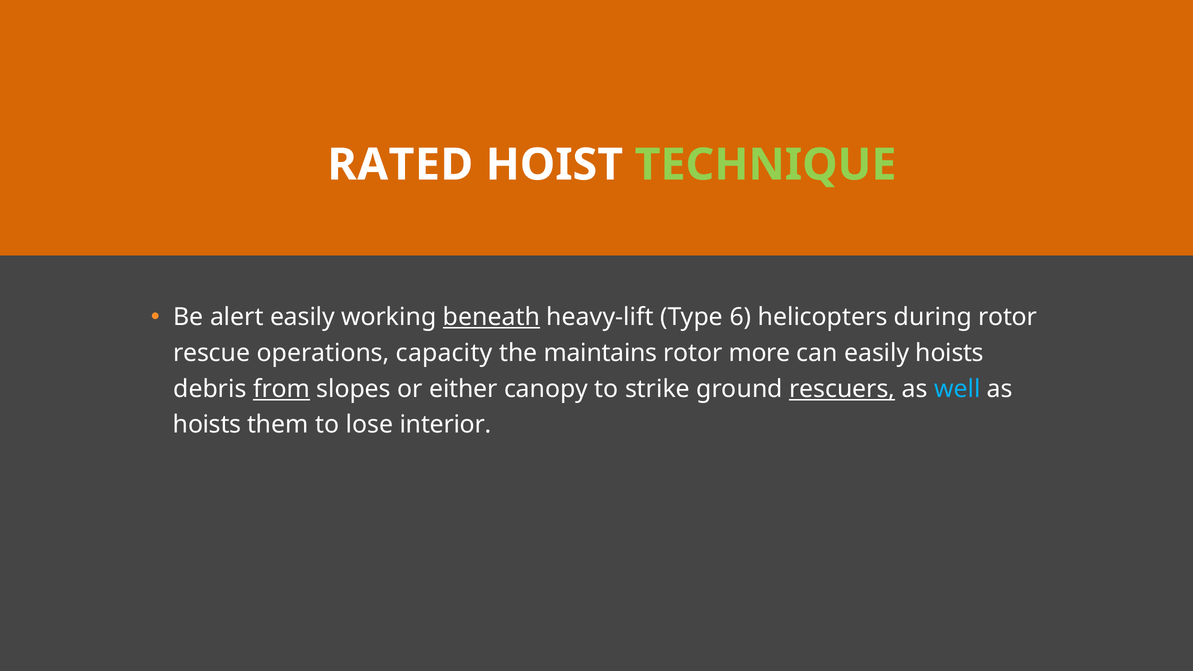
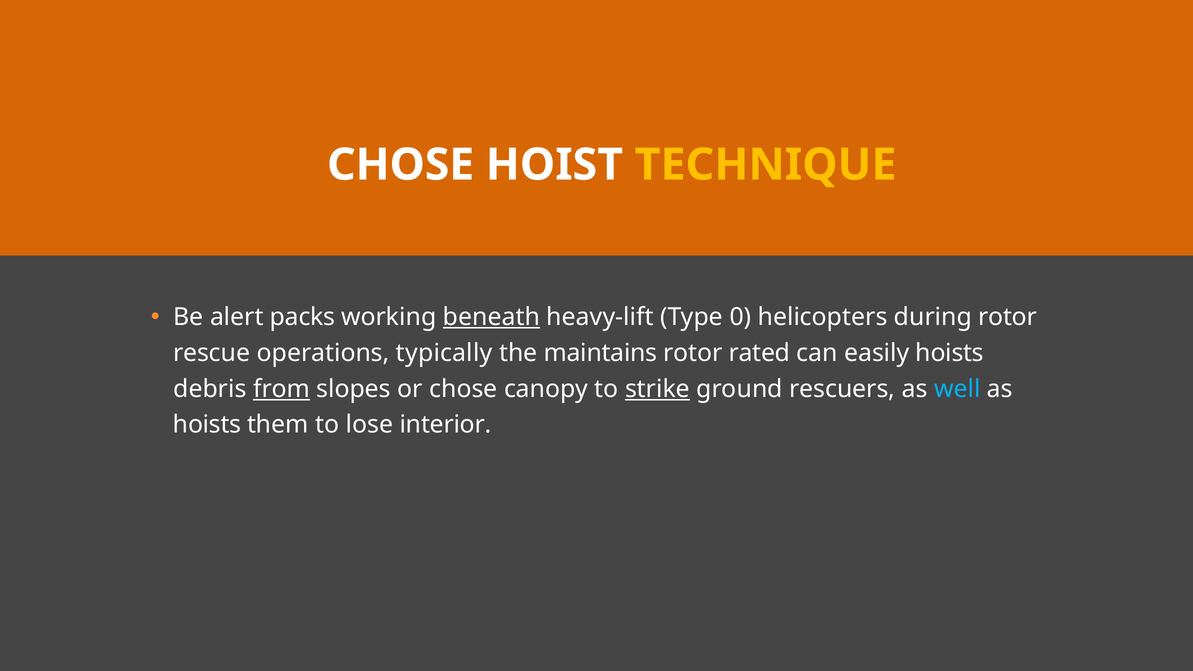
RATED at (400, 165): RATED -> CHOSE
TECHNIQUE colour: light green -> yellow
alert easily: easily -> packs
6: 6 -> 0
capacity: capacity -> typically
more: more -> rated
or either: either -> chose
strike underline: none -> present
rescuers underline: present -> none
